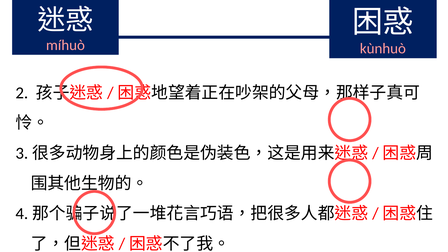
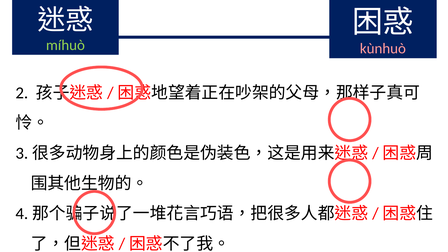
míhuò colour: pink -> light green
